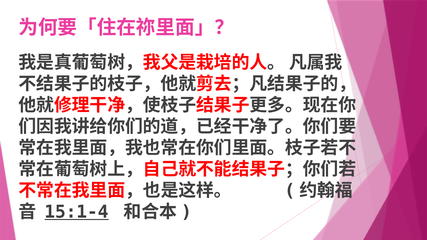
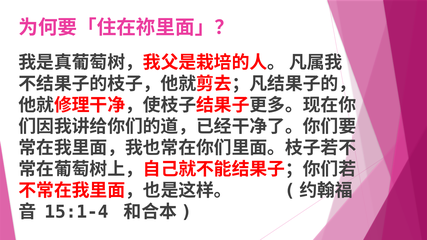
15:1-4 underline: present -> none
